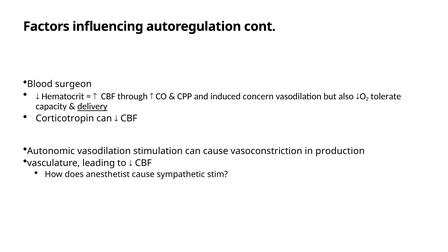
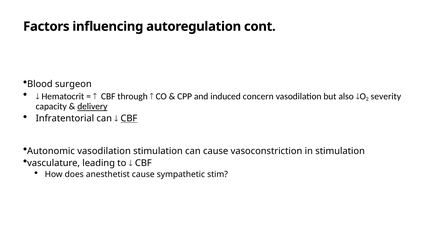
tolerate: tolerate -> severity
Corticotropin: Corticotropin -> Infratentorial
CBF at (129, 118) underline: none -> present
in production: production -> stimulation
